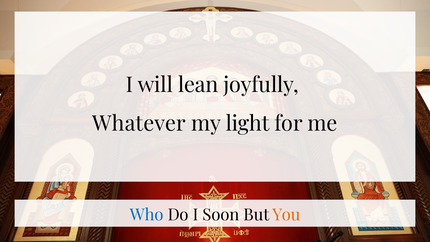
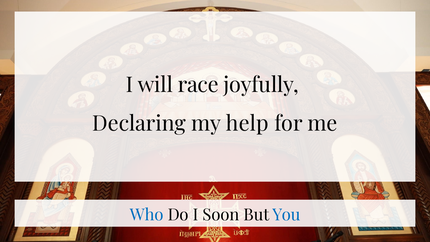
lean: lean -> race
Whatever: Whatever -> Declaring
light: light -> help
You colour: orange -> blue
